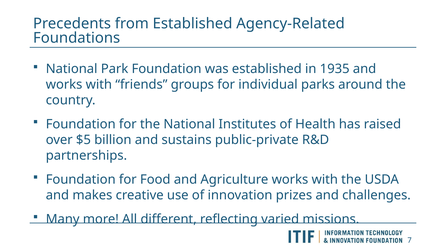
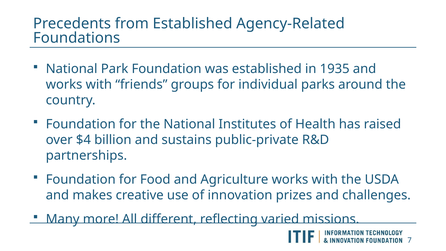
$5: $5 -> $4
